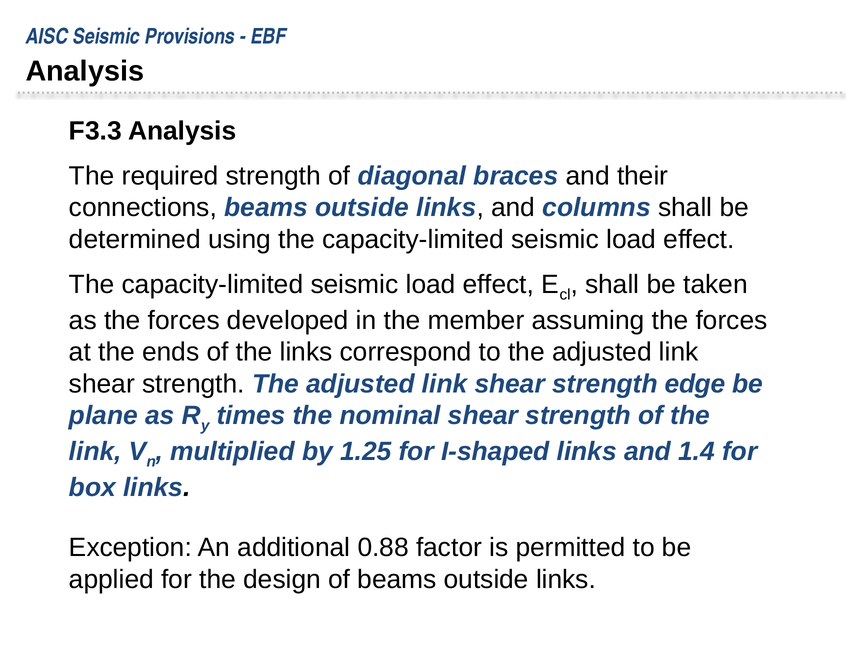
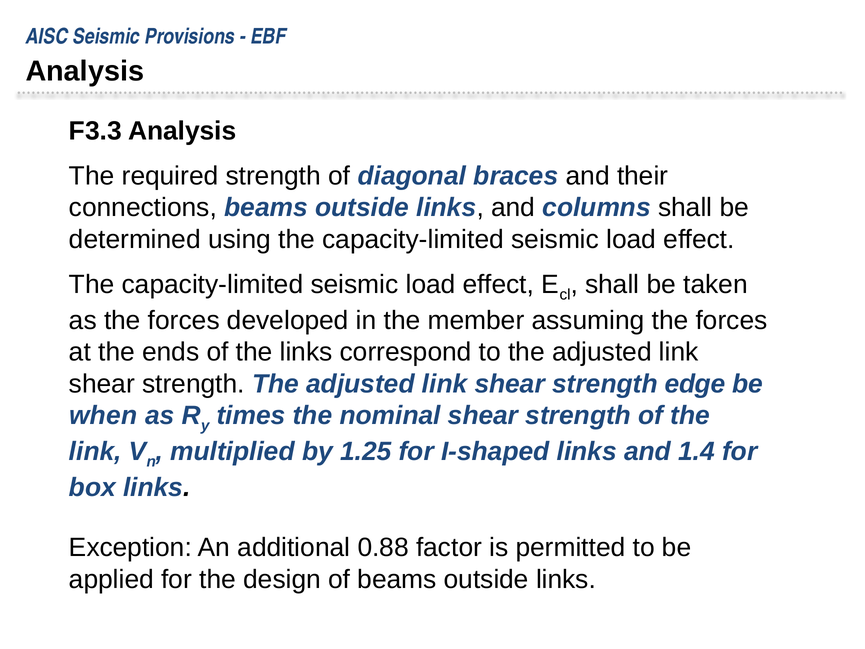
plane: plane -> when
